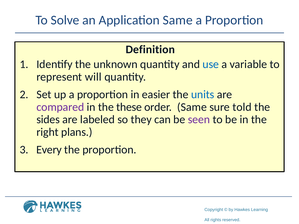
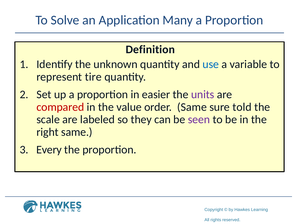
Application Same: Same -> Many
will: will -> tire
units colour: blue -> purple
compared colour: purple -> red
these: these -> value
sides: sides -> scale
right plans: plans -> same
